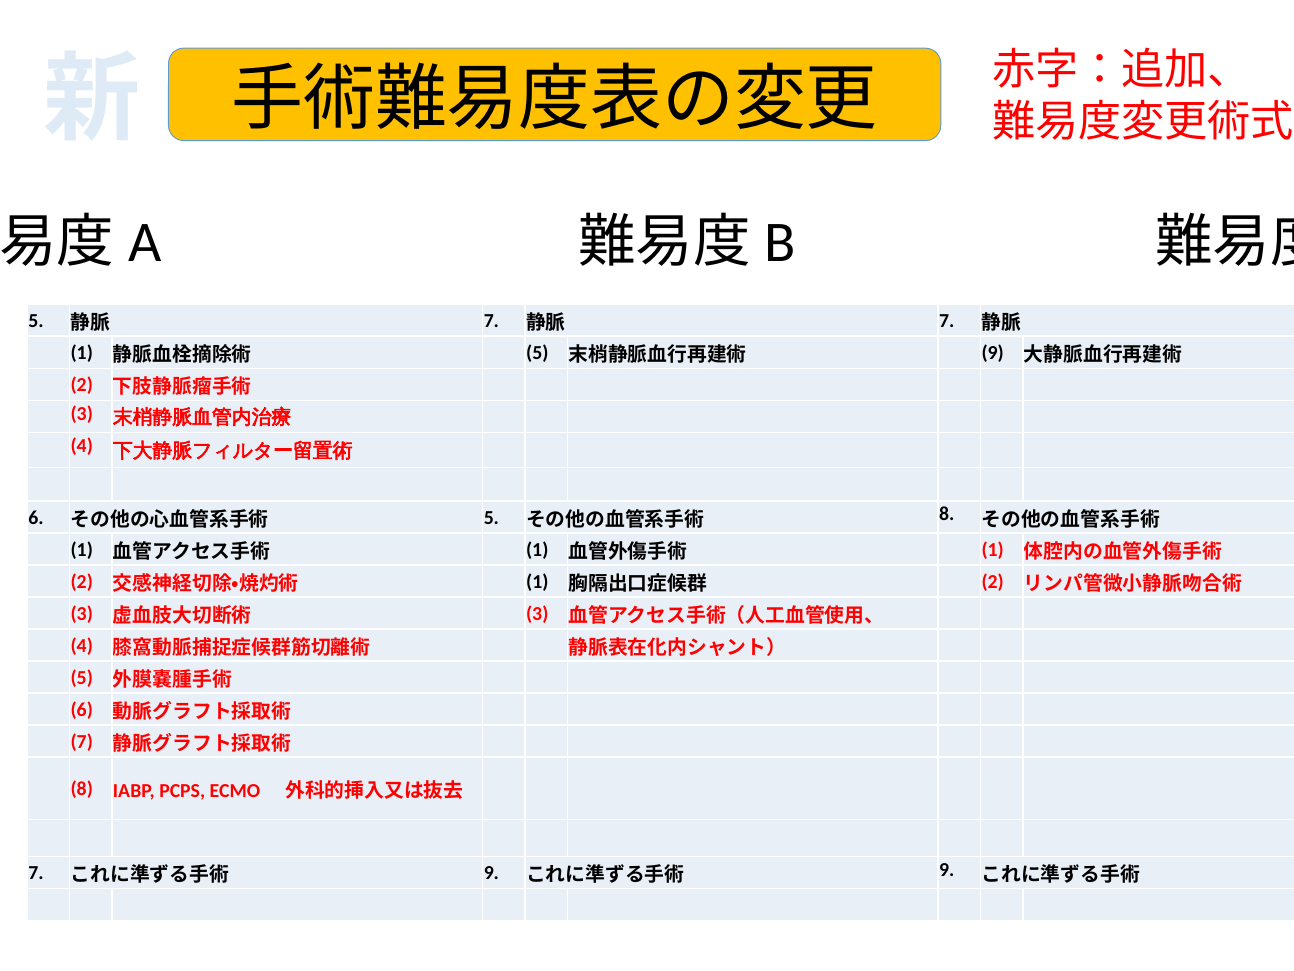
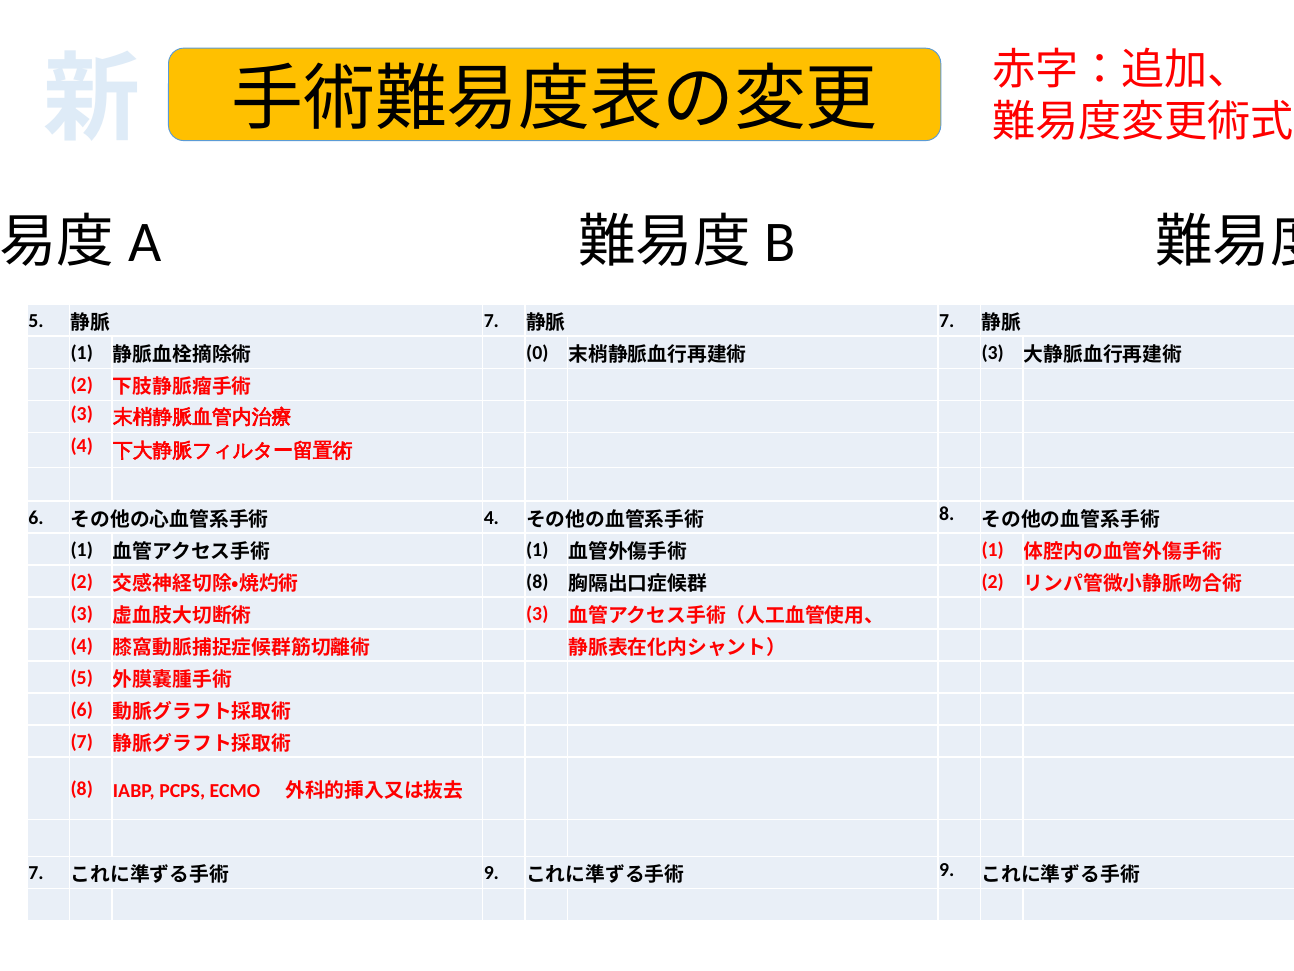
5 at (537, 353): 5 -> 0
9 at (993, 353): 9 -> 3
5 at (491, 517): 5 -> 4
1 at (537, 581): 1 -> 8
